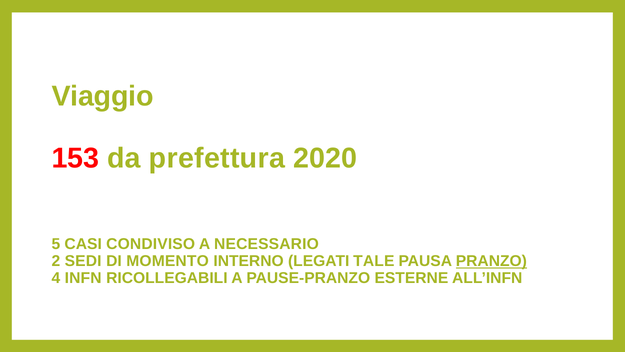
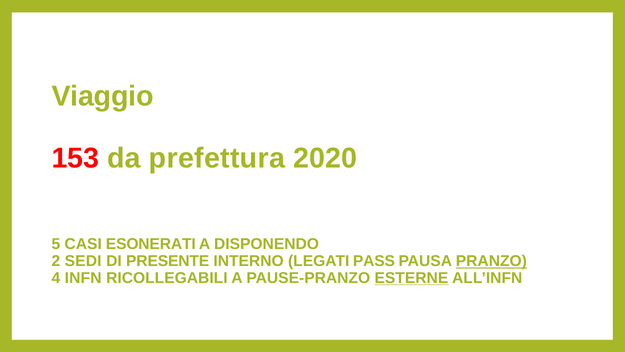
CONDIVISO: CONDIVISO -> ESONERATI
NECESSARIO: NECESSARIO -> DISPONENDO
MOMENTO: MOMENTO -> PRESENTE
TALE: TALE -> PASS
ESTERNE underline: none -> present
